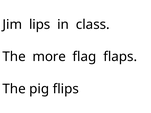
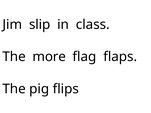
lips: lips -> slip
